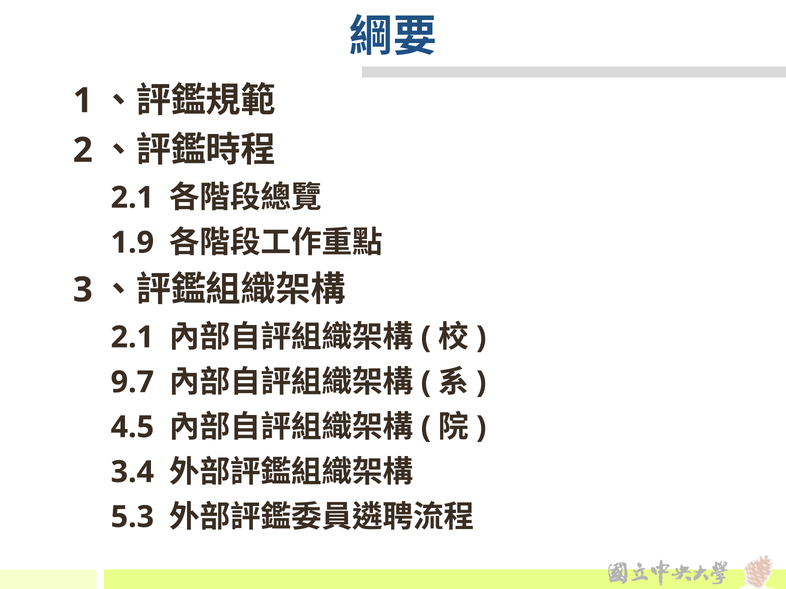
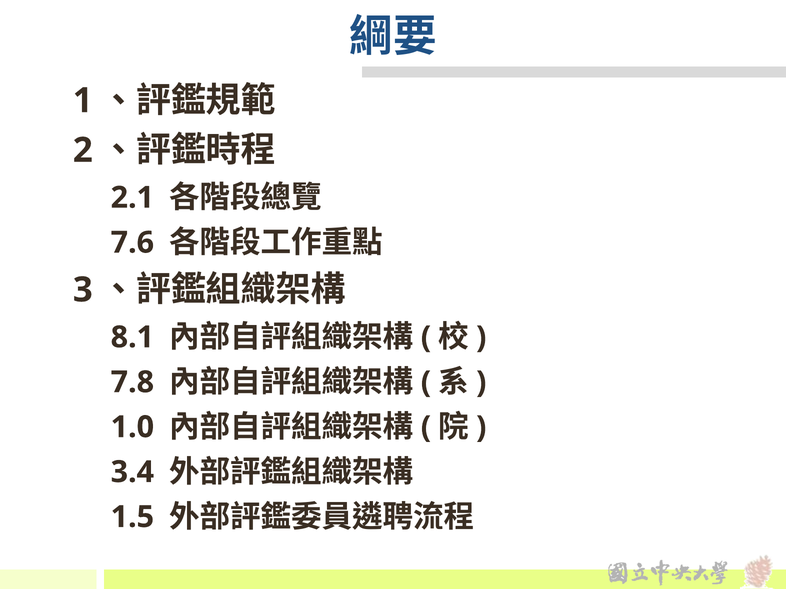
1.9: 1.9 -> 7.6
2.1 at (132, 338): 2.1 -> 8.1
9.7: 9.7 -> 7.8
4.5: 4.5 -> 1.0
5.3: 5.3 -> 1.5
